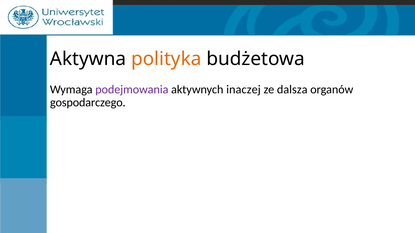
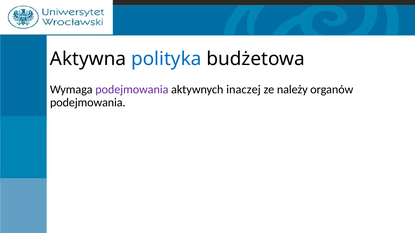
polityka colour: orange -> blue
dalsza: dalsza -> należy
gospodarczego at (88, 103): gospodarczego -> podejmowania
